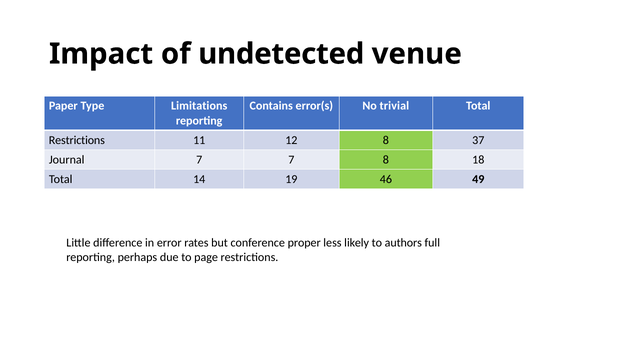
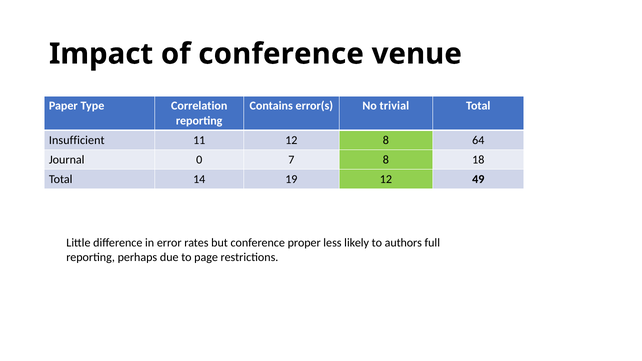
of undetected: undetected -> conference
Limitations: Limitations -> Correlation
Restrictions at (77, 140): Restrictions -> Insufficient
37: 37 -> 64
Journal 7: 7 -> 0
19 46: 46 -> 12
